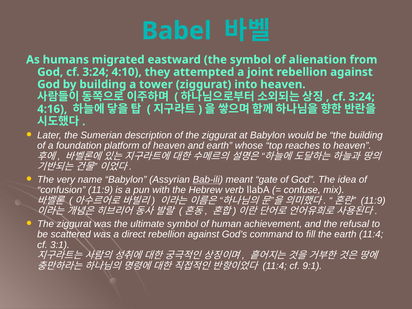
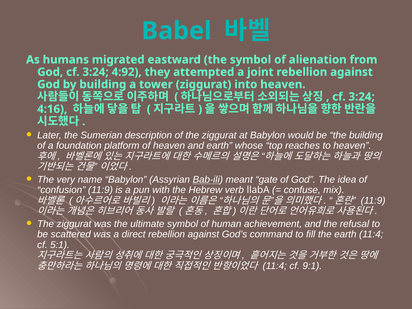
4:10: 4:10 -> 4:92
3:1: 3:1 -> 5:1
